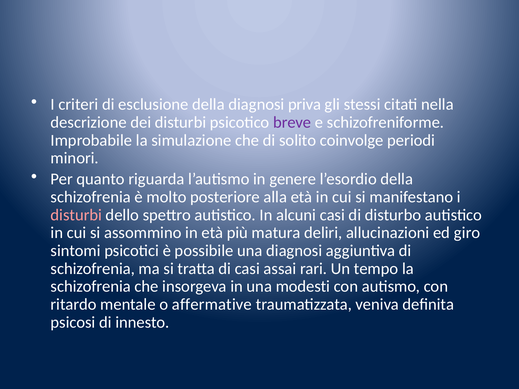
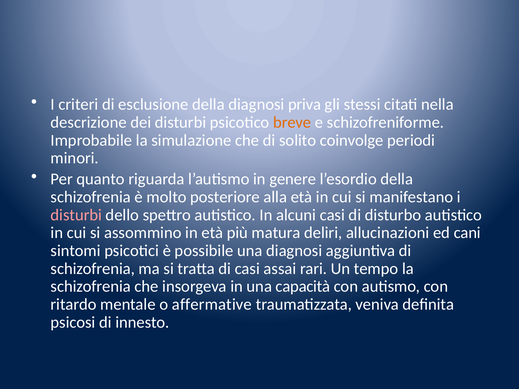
breve colour: purple -> orange
giro: giro -> cani
modesti: modesti -> capacità
